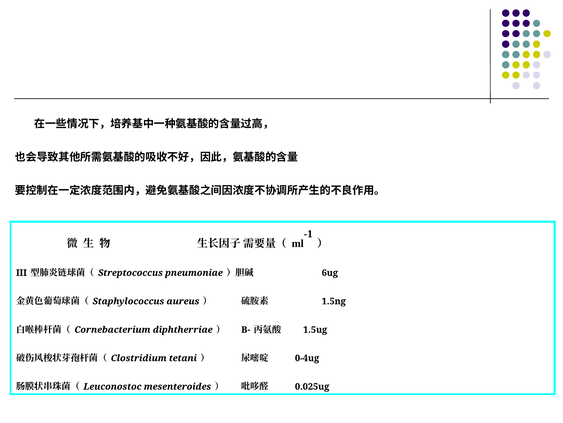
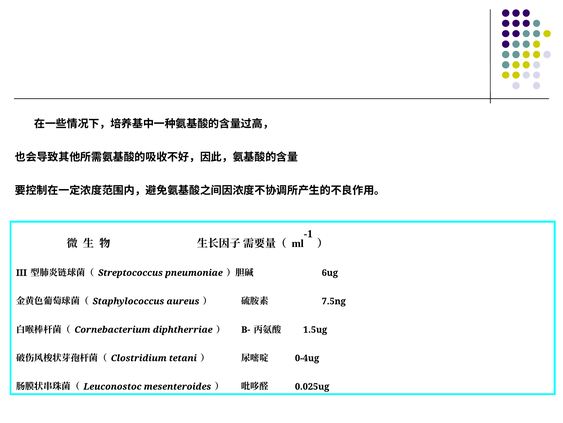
1.5ng: 1.5ng -> 7.5ng
